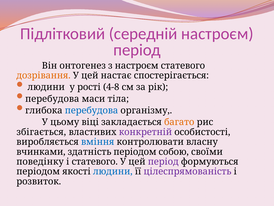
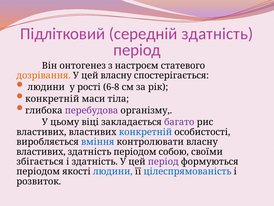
середній настроєм: настроєм -> здатність
цей настає: настає -> власну
4-8: 4-8 -> 6-8
перебудова at (52, 99): перебудова -> конкретній
перебудова at (91, 110) colour: blue -> purple
багато colour: orange -> purple
збігається at (41, 132): збігається -> властивих
конкретній at (145, 132) colour: purple -> blue
вчинками at (41, 151): вчинками -> властивих
поведінку: поведінку -> збігається
і статевого: статевого -> здатність
цілеспрямованість colour: purple -> blue
